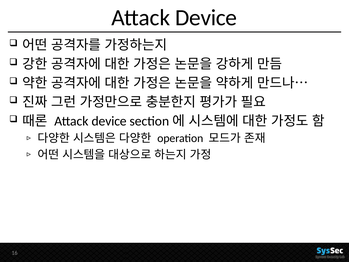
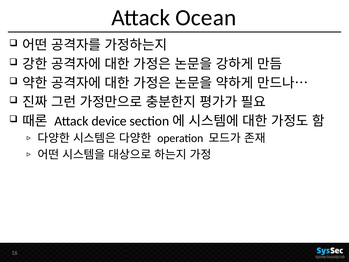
Device at (206, 18): Device -> Ocean
